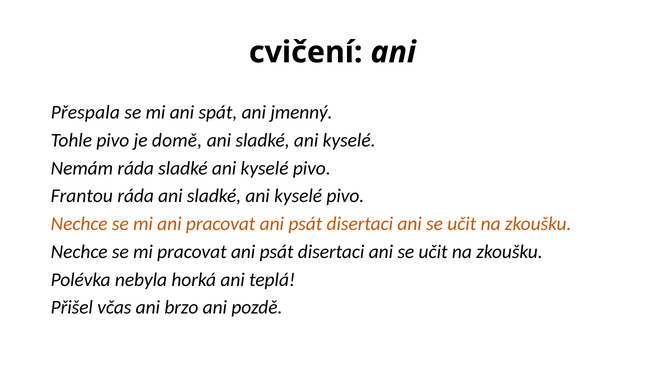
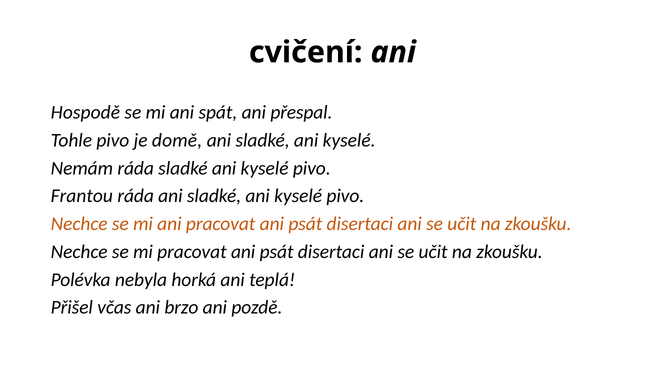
Přespala: Přespala -> Hospodě
jmenný: jmenný -> přespal
